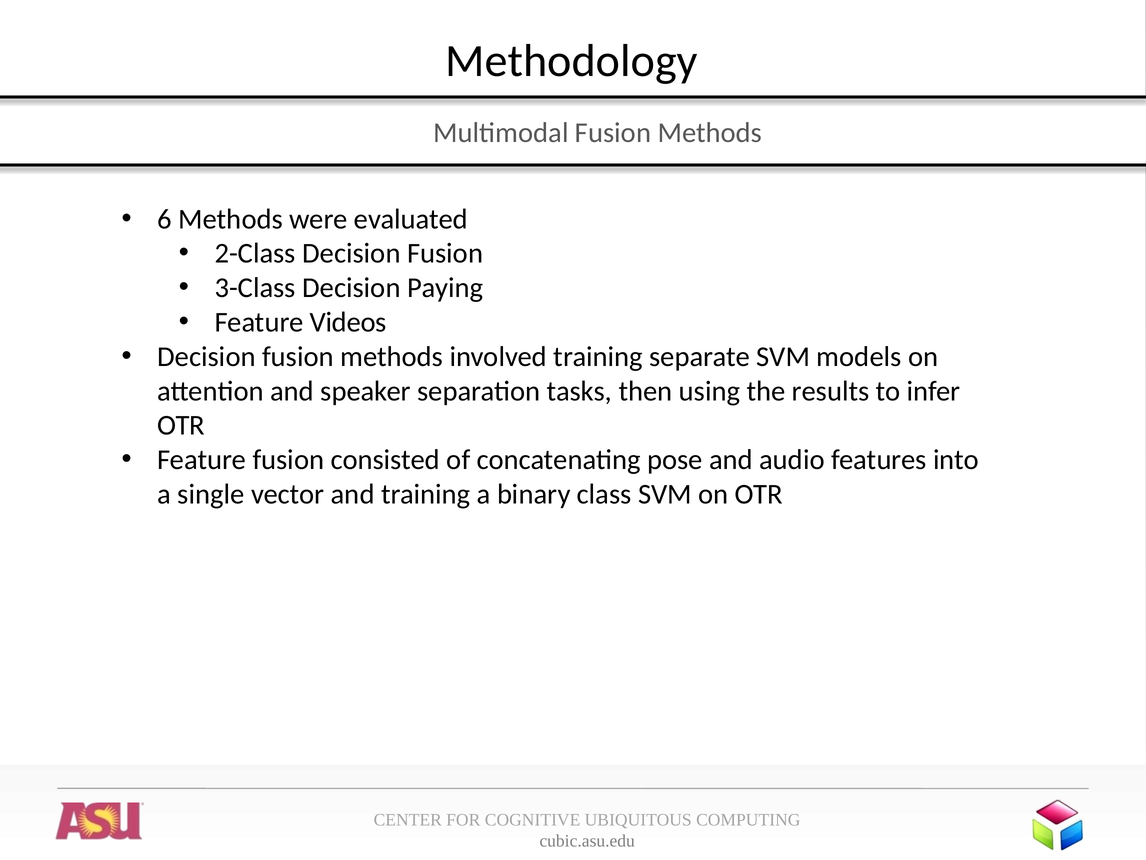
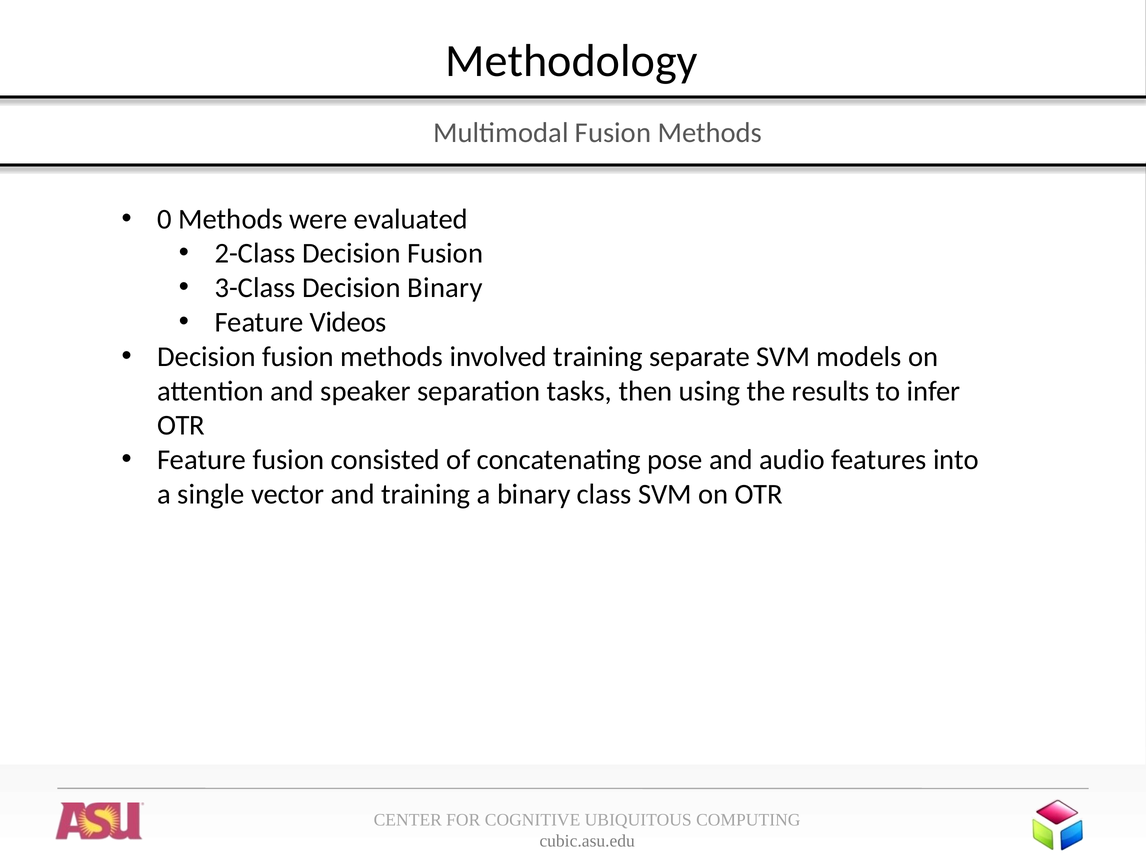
6: 6 -> 0
Decision Paying: Paying -> Binary
